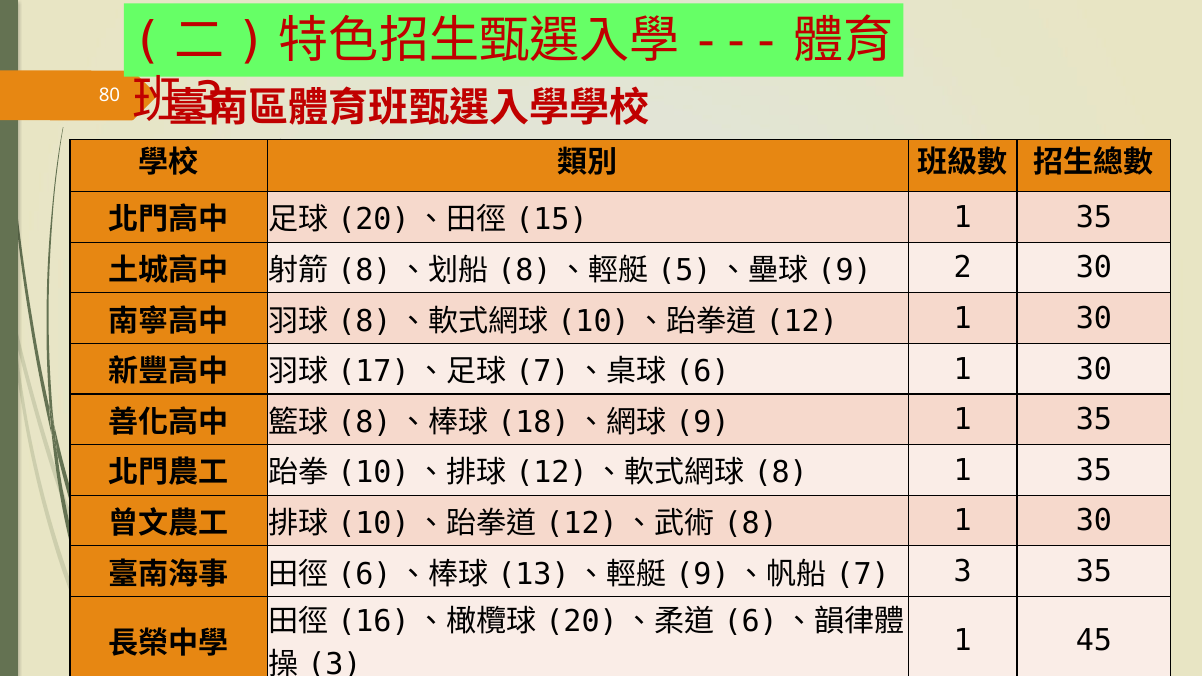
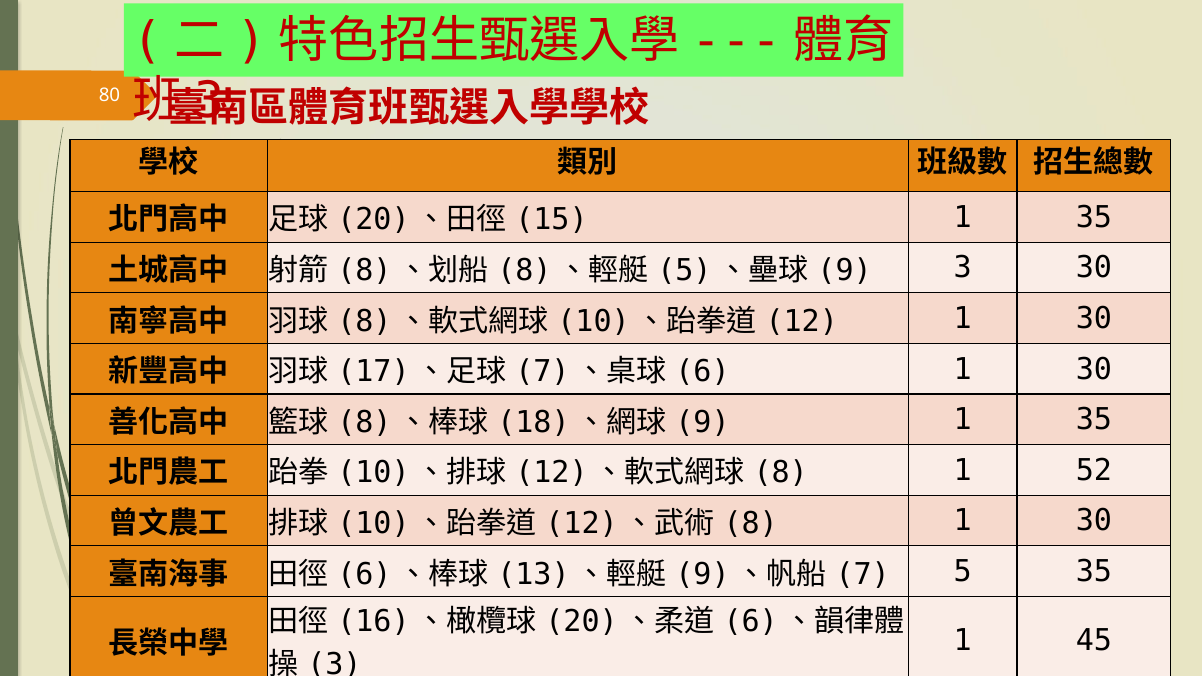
2 at (963, 268): 2 -> 3
35 at (1094, 471): 35 -> 52
3 at (963, 572): 3 -> 5
